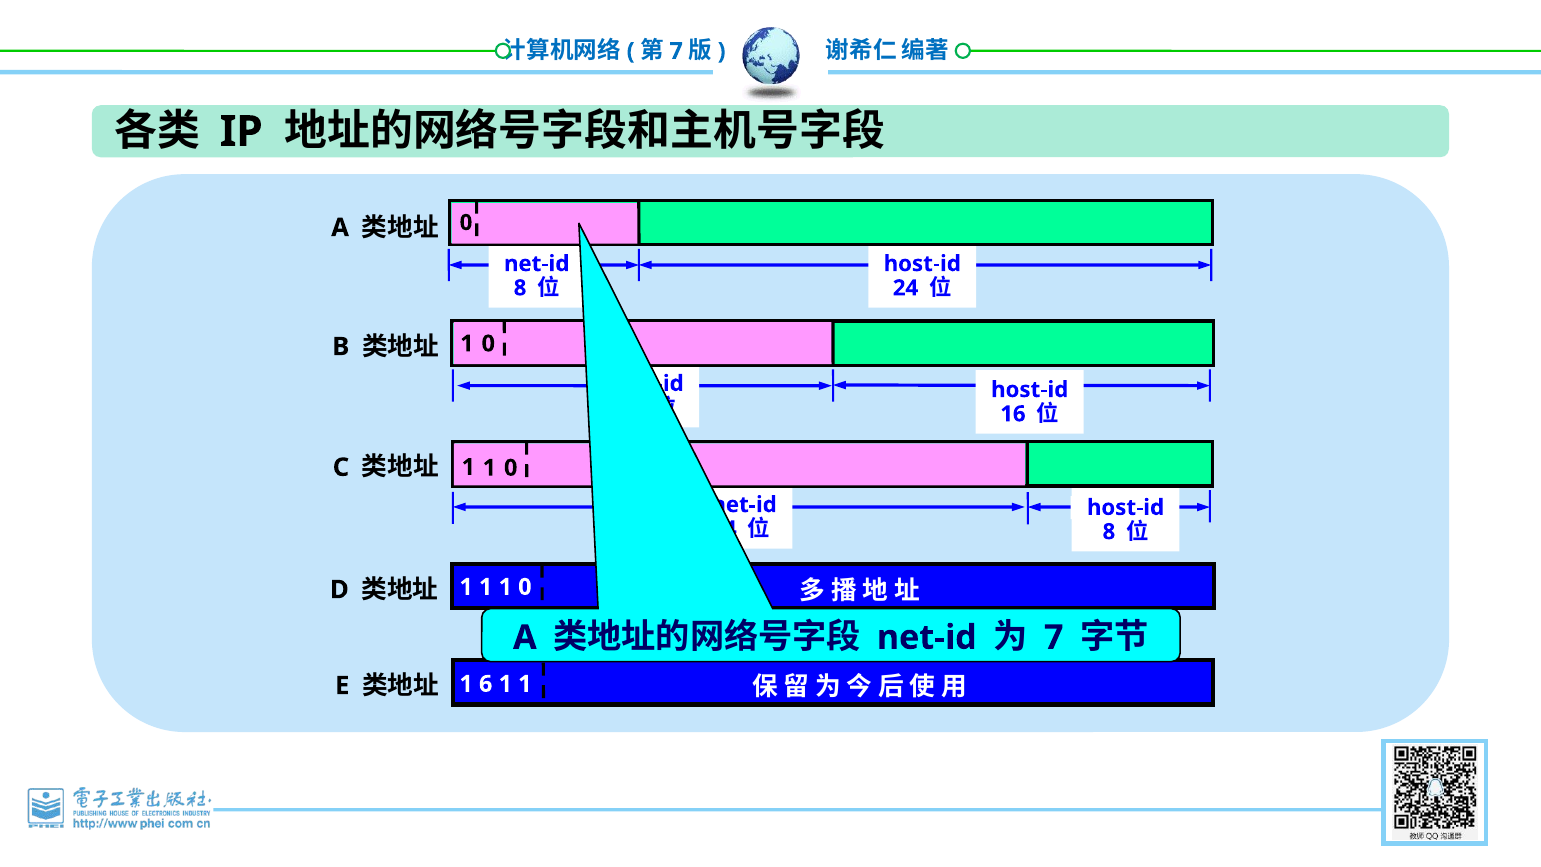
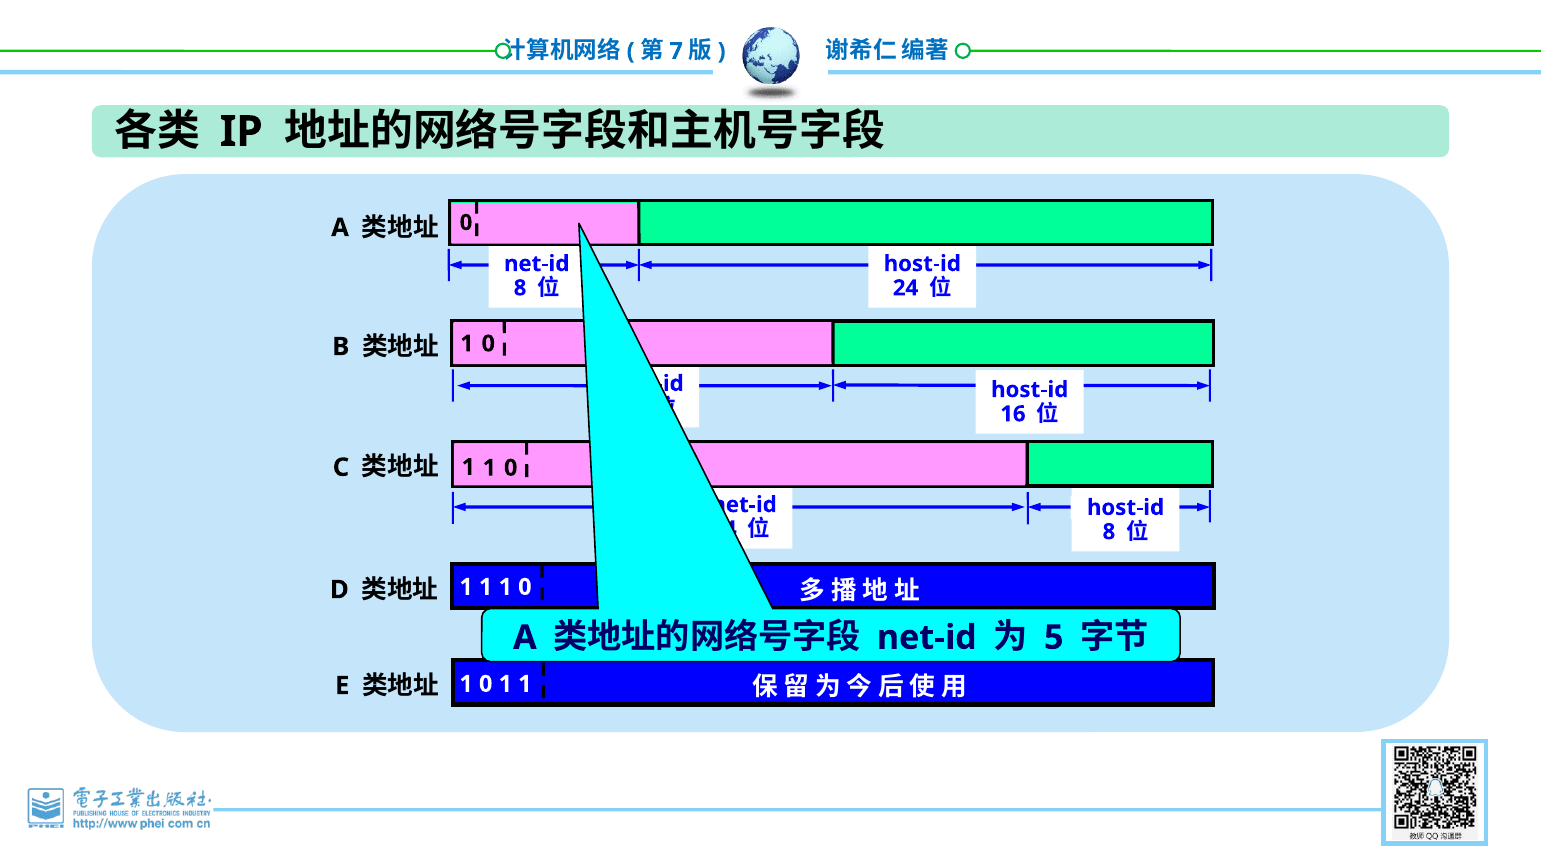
7 at (1054, 637): 7 -> 5
6 at (486, 684): 6 -> 0
